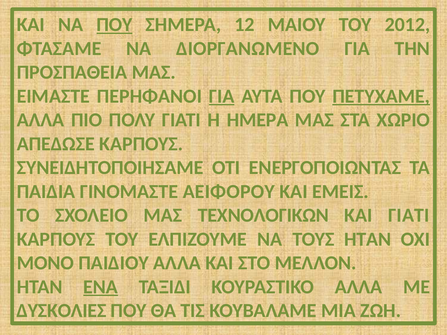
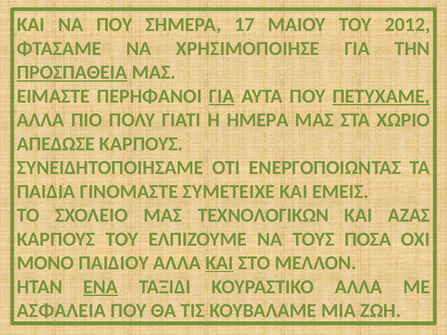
ΠΟΥ at (115, 25) underline: present -> none
12: 12 -> 17
ΔΙΟΡΓΑΝΩΜΕΝΟ: ΔΙΟΡΓΑΝΩΜΕΝΟ -> ΧΡΗΣΙΜΟΠΟΙΗΣΕ
ΠΡΟΣΠΑΘΕΙΑ underline: none -> present
ΑΕΙΦΟΡΟΥ: ΑΕΙΦΟΡΟΥ -> ΣΥΜΕΤΕΙΧΕ
ΚΑΙ ΓΙΑΤΙ: ΓΙΑΤΙ -> ΑΖΑΣ
ΤΟΥΣ ΗΤΑΝ: ΗΤΑΝ -> ΠΟΣΑ
ΚΑΙ at (220, 263) underline: none -> present
ΔΥΣΚΟΛΙΕΣ: ΔΥΣΚΟΛΙΕΣ -> ΑΣΦΑΛΕΙΑ
